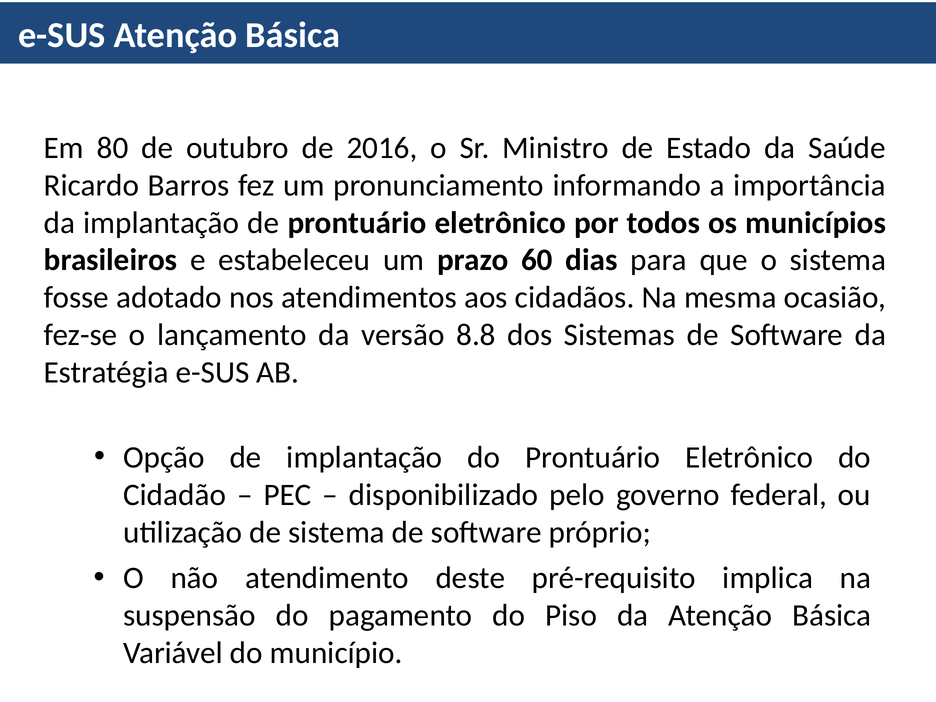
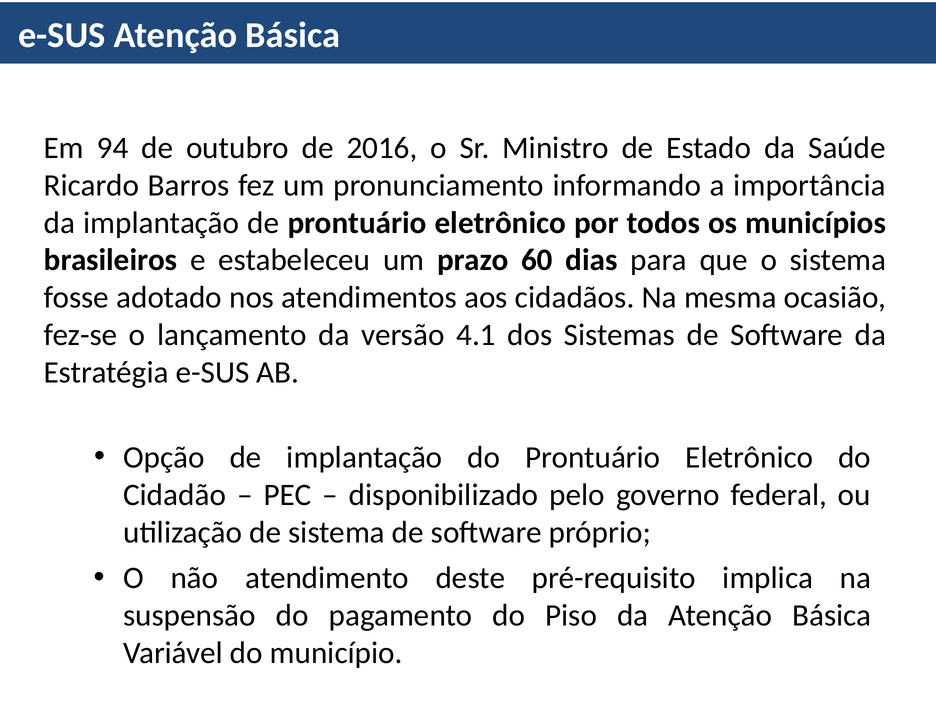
80: 80 -> 94
8.8: 8.8 -> 4.1
